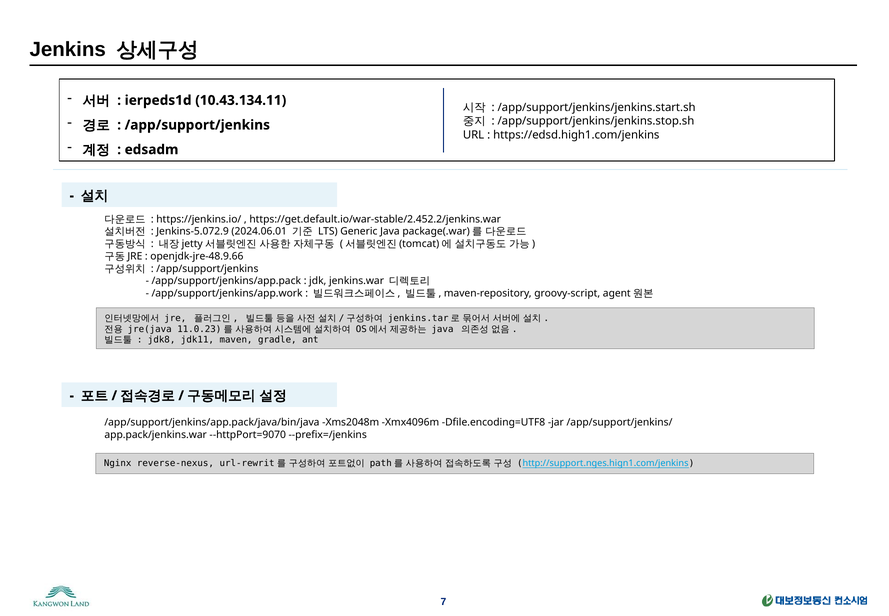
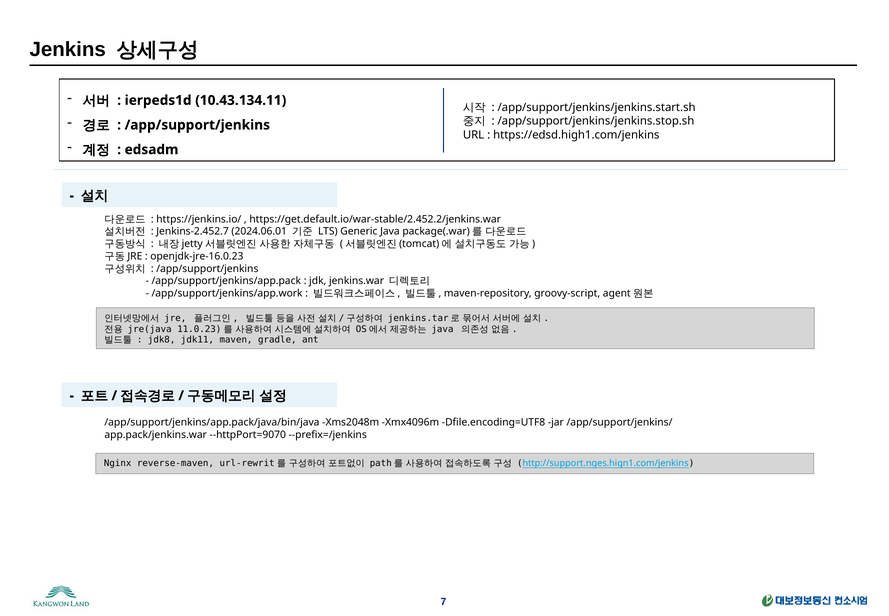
Jenkins-5.072.9: Jenkins-5.072.9 -> Jenkins-2.452.7
openjdk-jre-48.9.66: openjdk-jre-48.9.66 -> openjdk-jre-16.0.23
reverse-nexus: reverse-nexus -> reverse-maven
